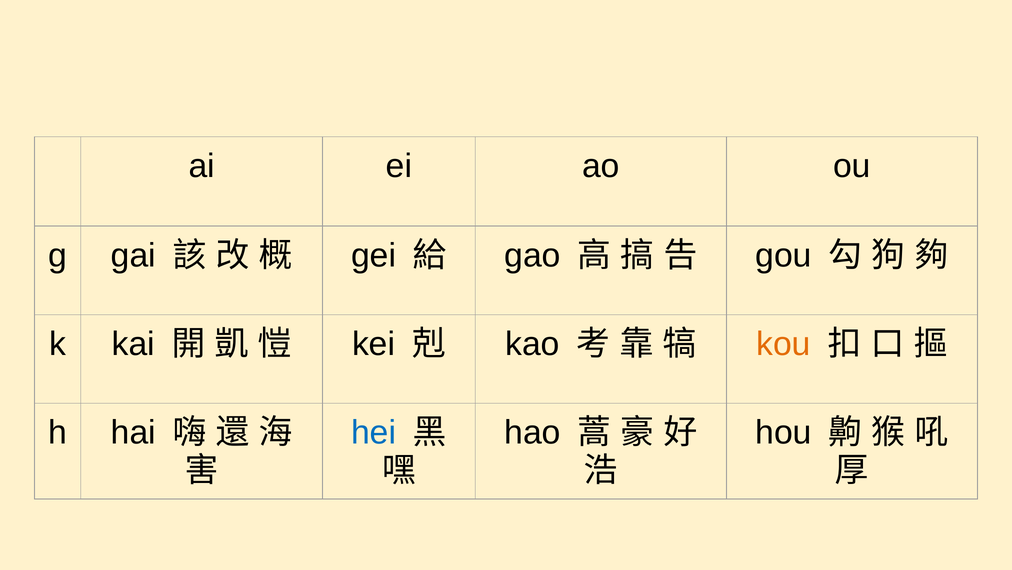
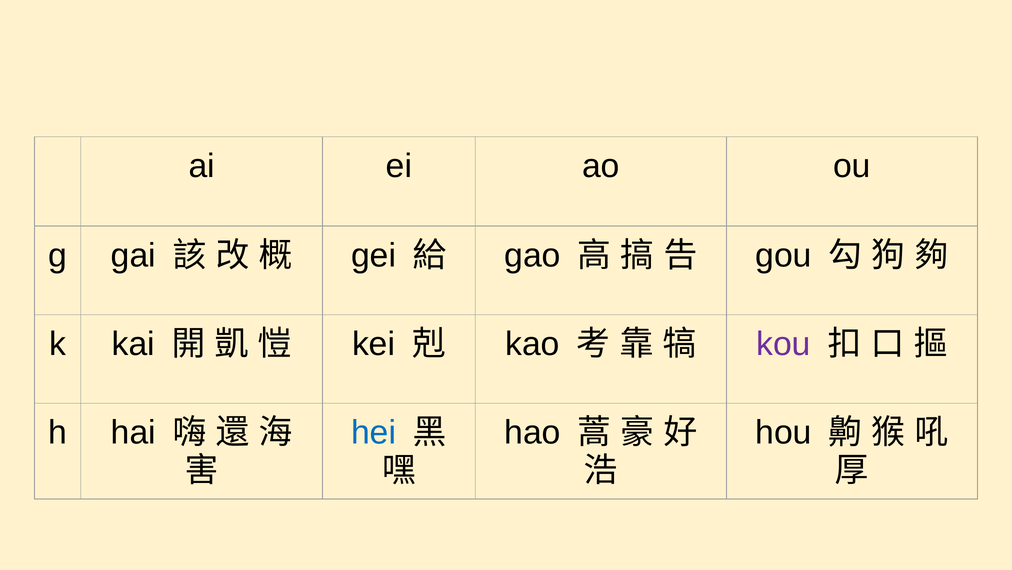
kou colour: orange -> purple
